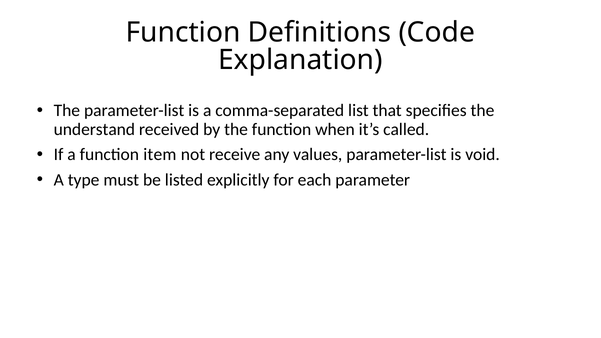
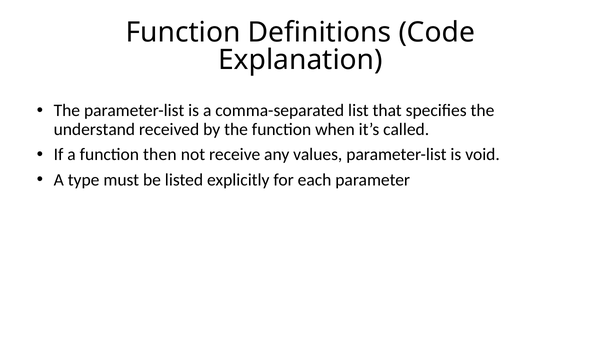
item: item -> then
